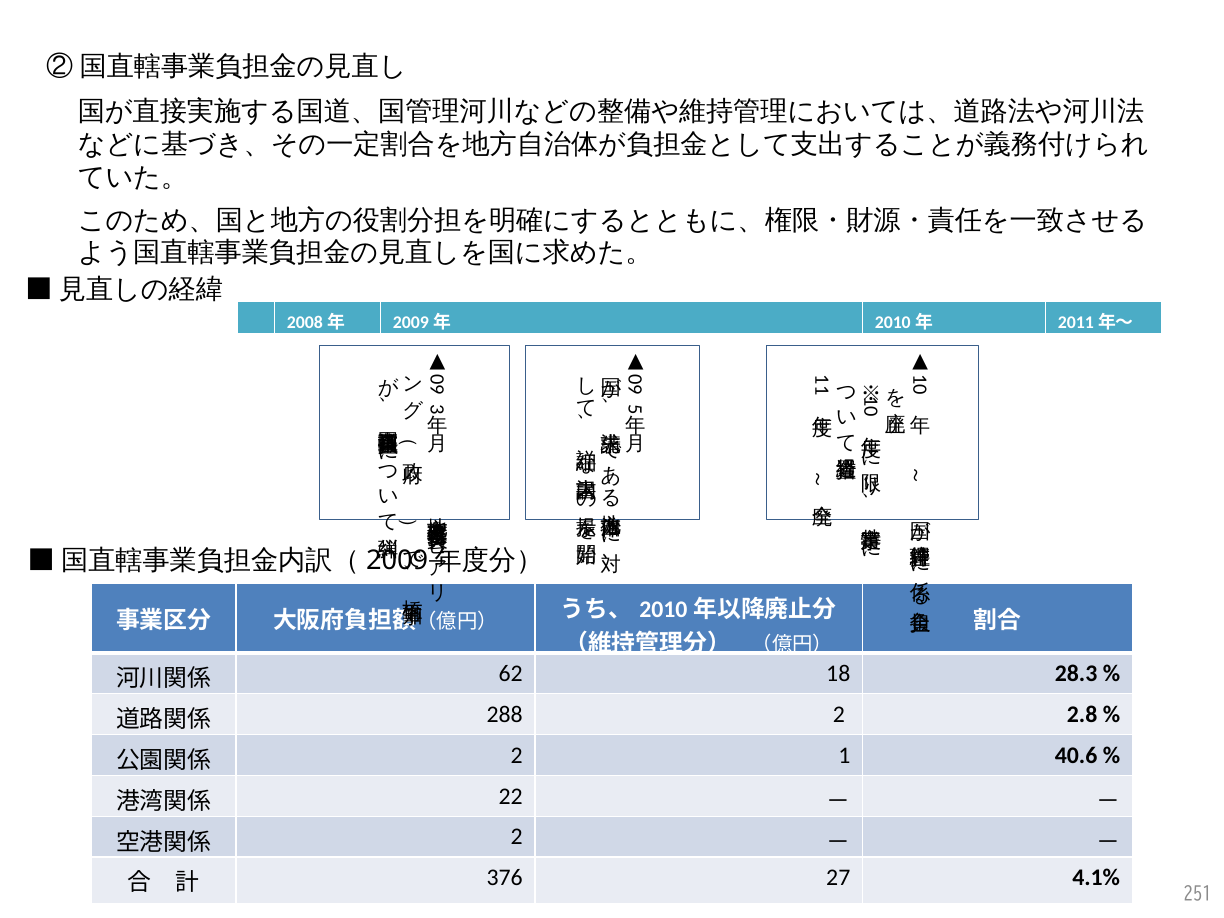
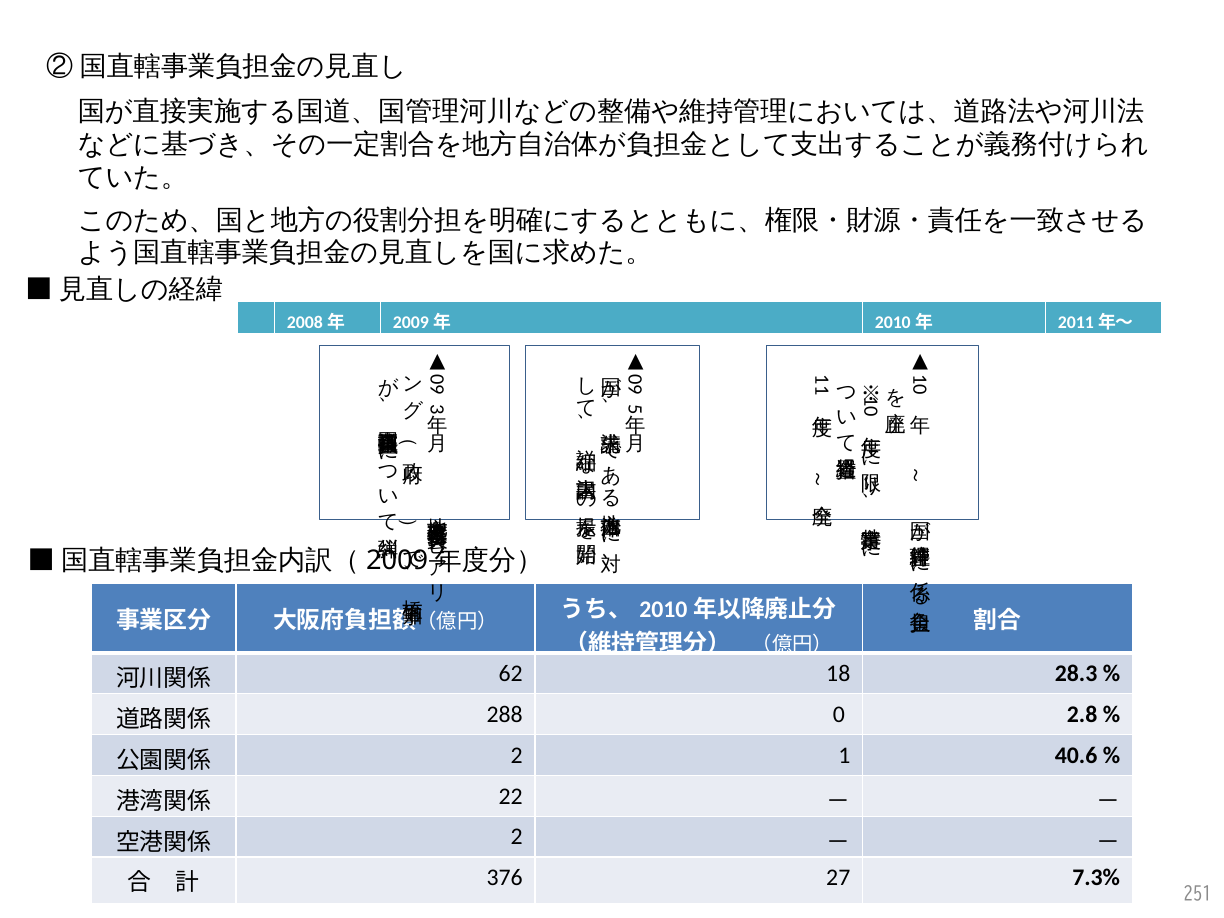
288 2: 2 -> 0
4.1%: 4.1% -> 7.3%
